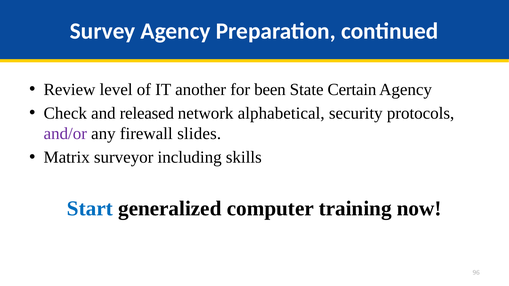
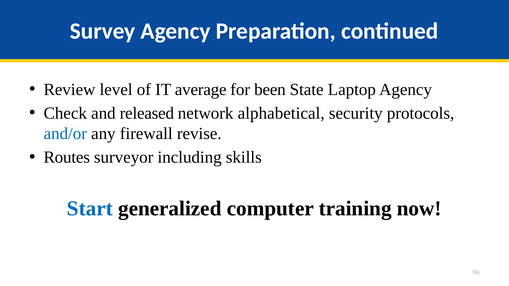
another: another -> average
Certain: Certain -> Laptop
and/or colour: purple -> blue
slides: slides -> revise
Matrix: Matrix -> Routes
